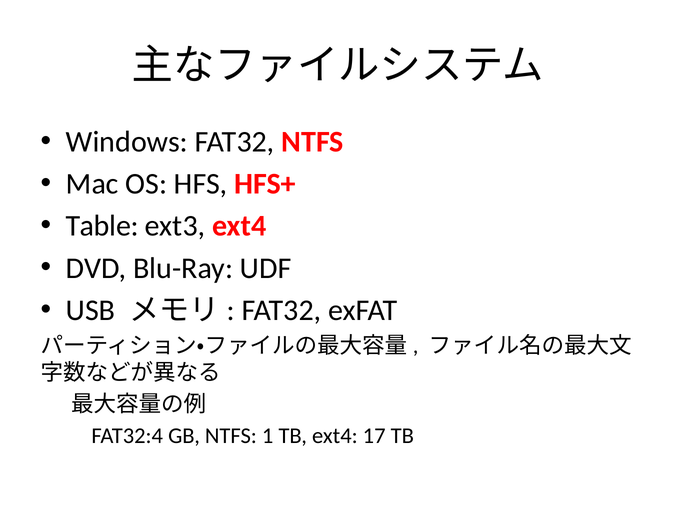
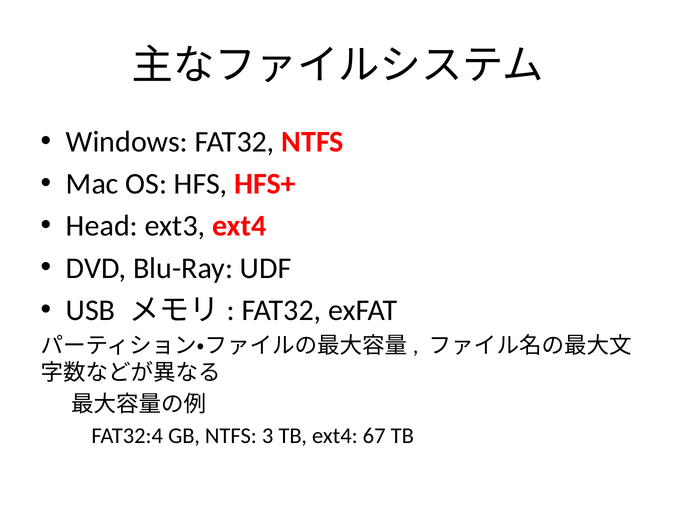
Table: Table -> Head
1: 1 -> 3
17: 17 -> 67
